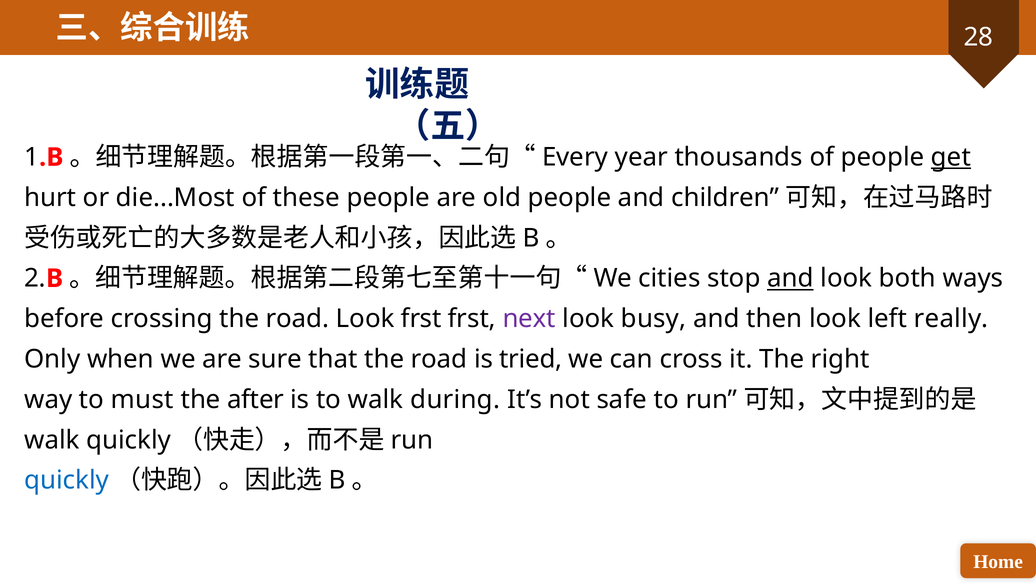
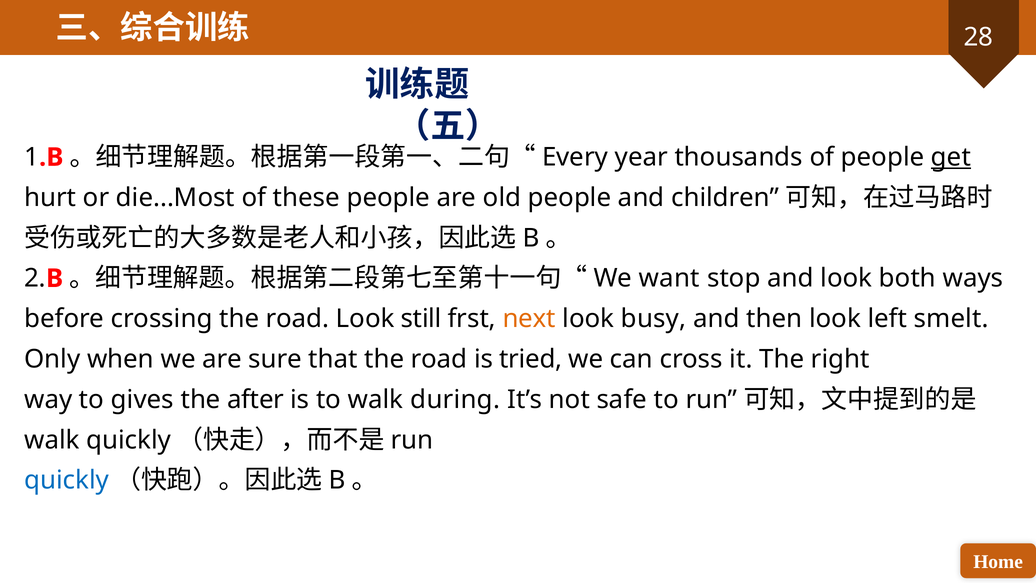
cities: cities -> want
and at (790, 278) underline: present -> none
Look frst: frst -> still
next colour: purple -> orange
really: really -> smelt
must: must -> gives
